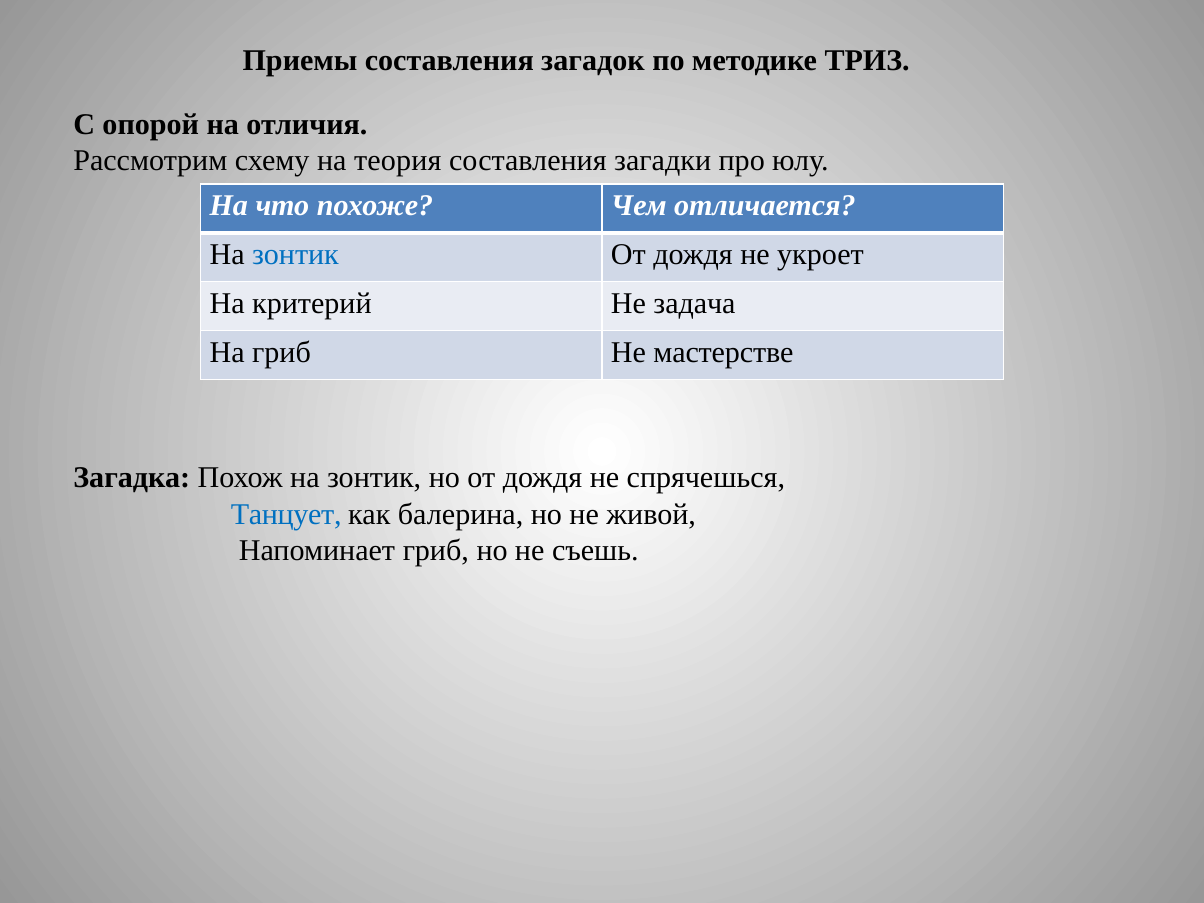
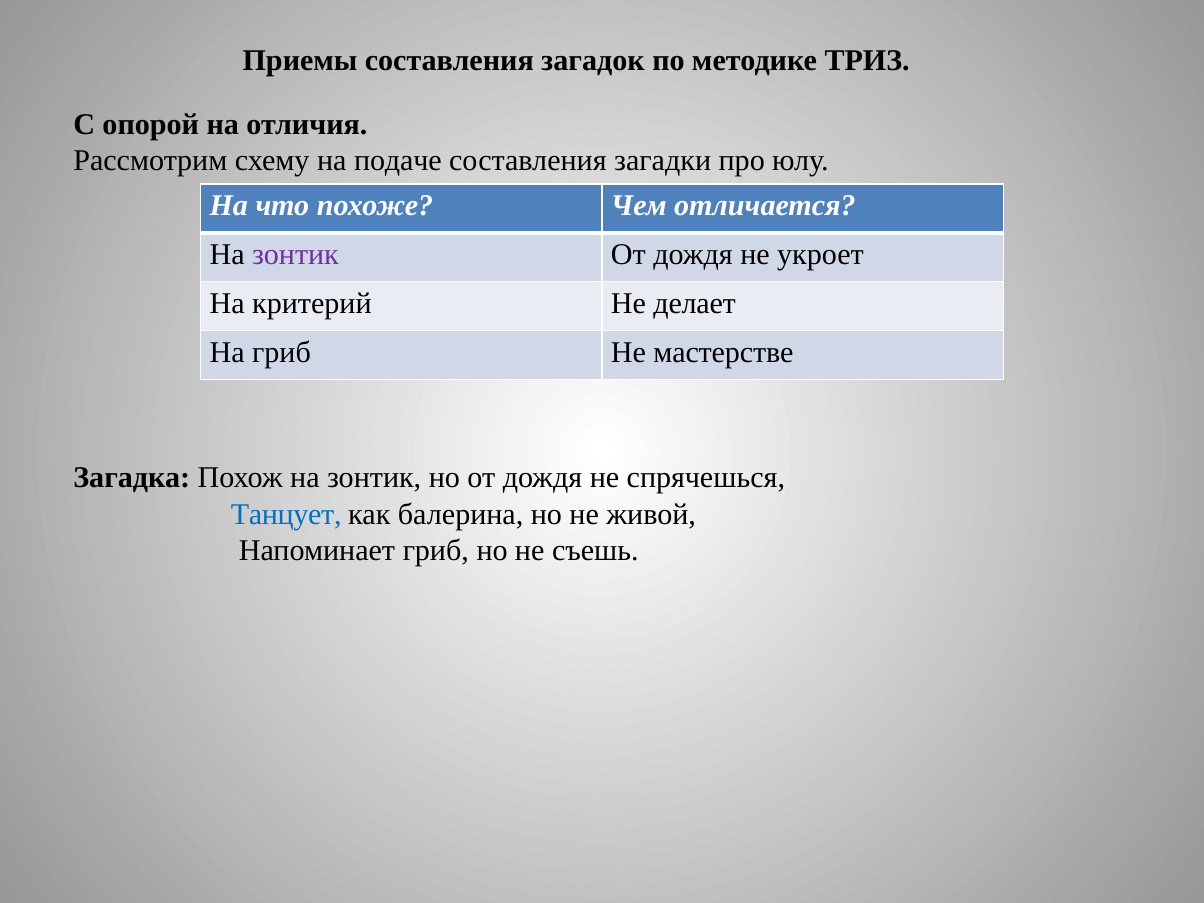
теория: теория -> подаче
зонтик at (295, 255) colour: blue -> purple
задача: задача -> делает
